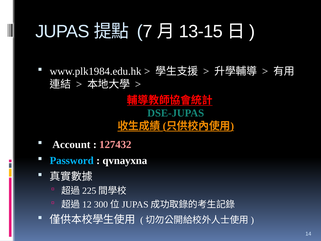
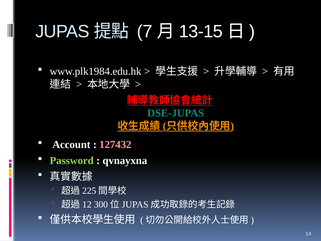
Password colour: light blue -> light green
